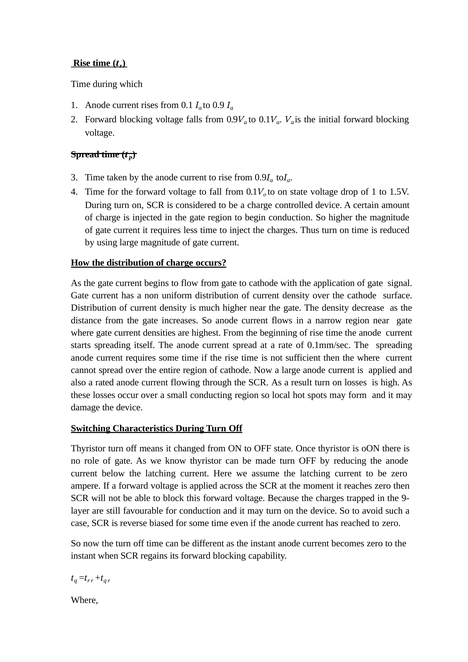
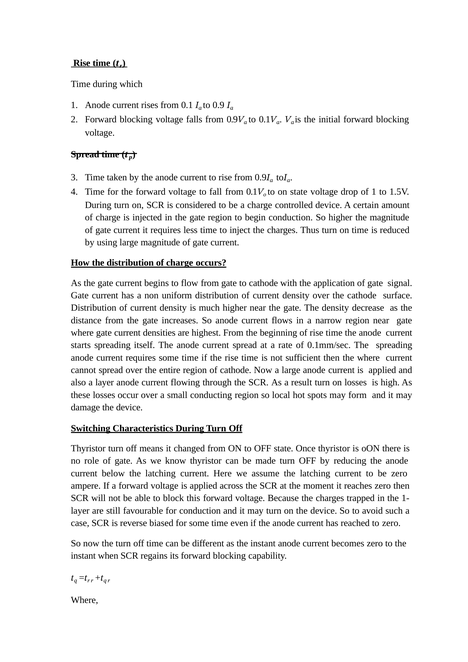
a rated: rated -> layer
9-: 9- -> 1-
